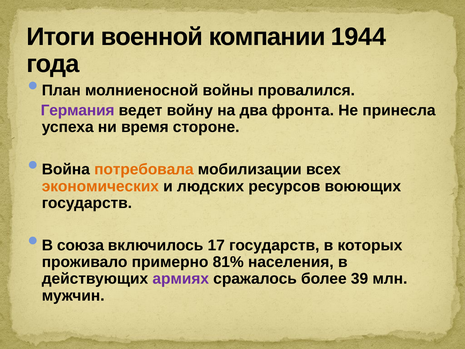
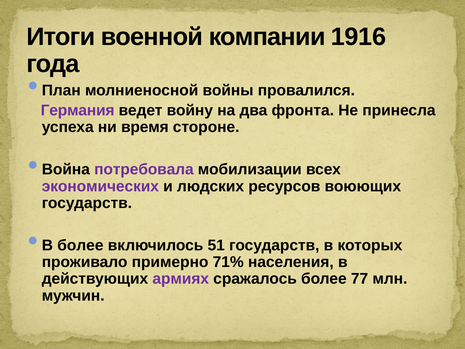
1944: 1944 -> 1916
потребовала colour: orange -> purple
экономических colour: orange -> purple
В союза: союза -> более
17: 17 -> 51
81%: 81% -> 71%
39: 39 -> 77
